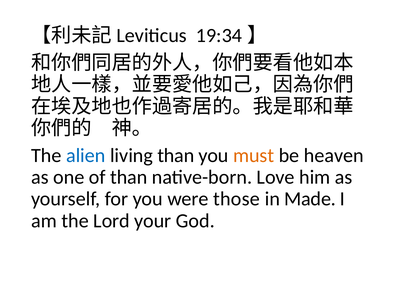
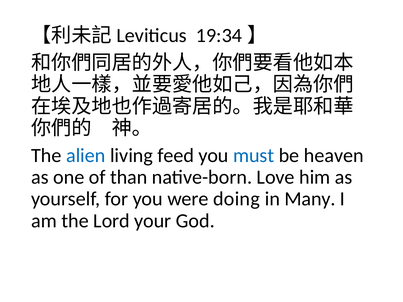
living than: than -> feed
must colour: orange -> blue
those: those -> doing
Made: Made -> Many
